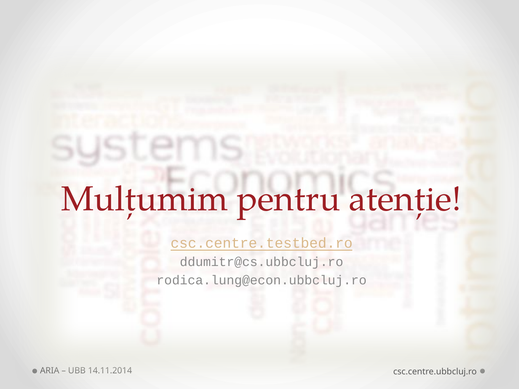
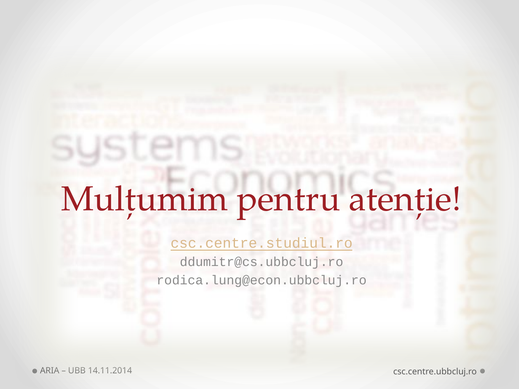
csc.centre.testbed.ro: csc.centre.testbed.ro -> csc.centre.studiul.ro
